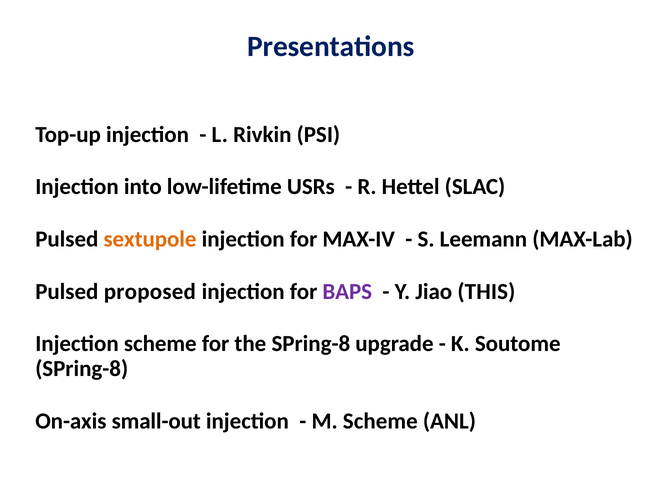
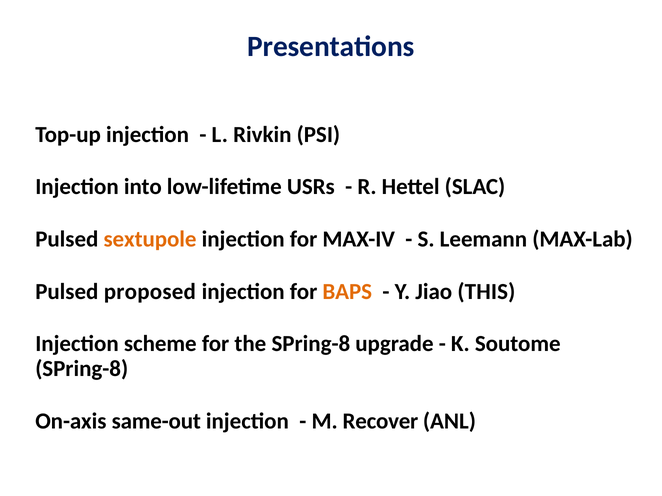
BAPS colour: purple -> orange
small-out: small-out -> same-out
M Scheme: Scheme -> Recover
